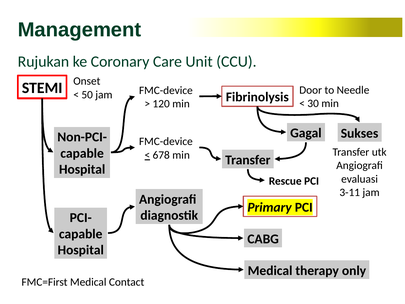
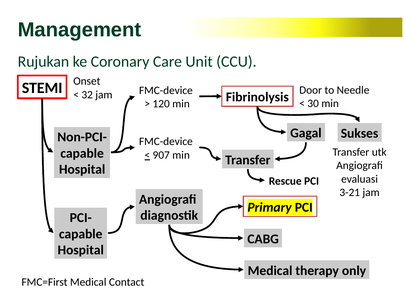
50: 50 -> 32
678: 678 -> 907
3-11: 3-11 -> 3-21
